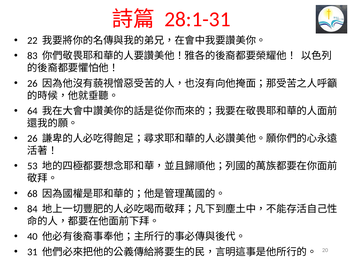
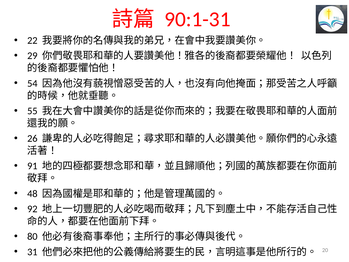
28:1-31: 28:1-31 -> 90:1-31
83: 83 -> 29
26 at (32, 83): 26 -> 54
64: 64 -> 55
53: 53 -> 91
68: 68 -> 48
84: 84 -> 92
40: 40 -> 80
